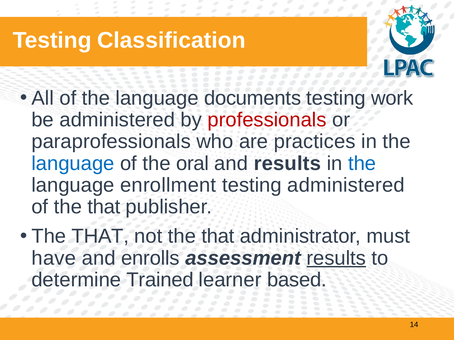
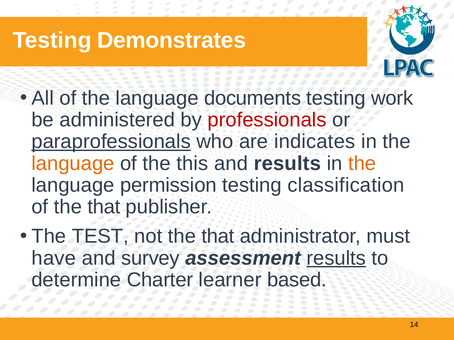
Classification: Classification -> Demonstrates
paraprofessionals underline: none -> present
practices: practices -> indicates
language at (73, 164) colour: blue -> orange
oral: oral -> this
the at (362, 164) colour: blue -> orange
enrollment: enrollment -> permission
testing administered: administered -> classification
THAT at (100, 237): THAT -> TEST
enrolls: enrolls -> survey
Trained: Trained -> Charter
